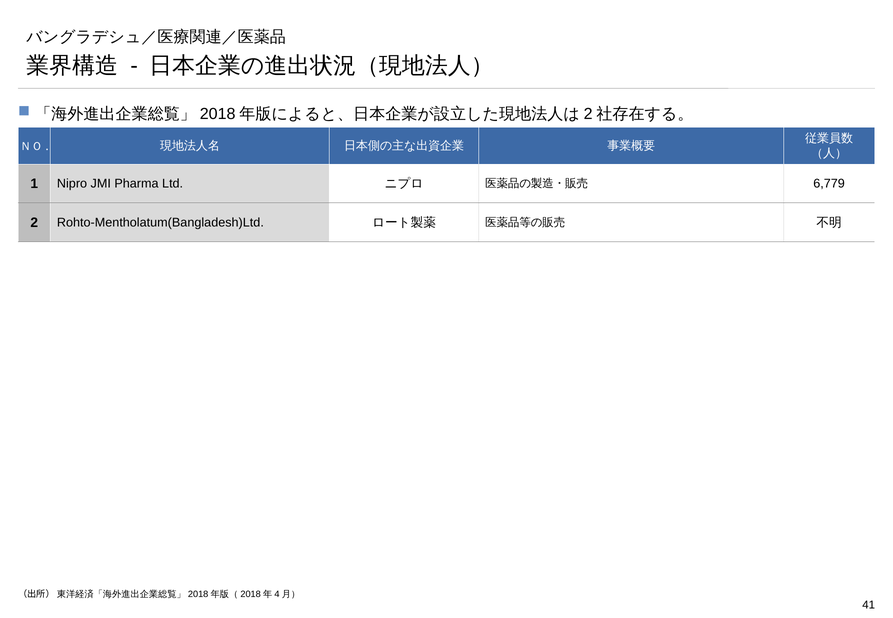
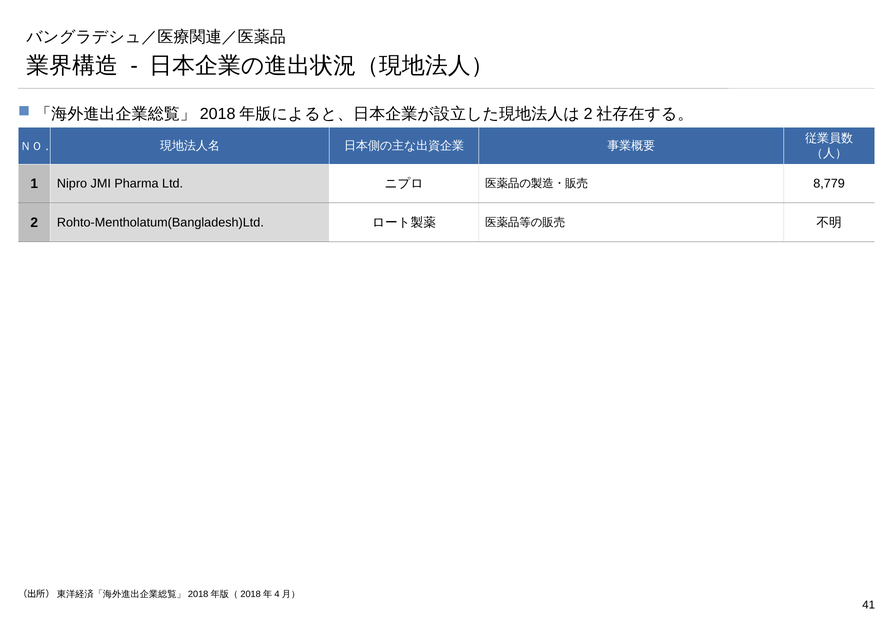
6,779: 6,779 -> 8,779
